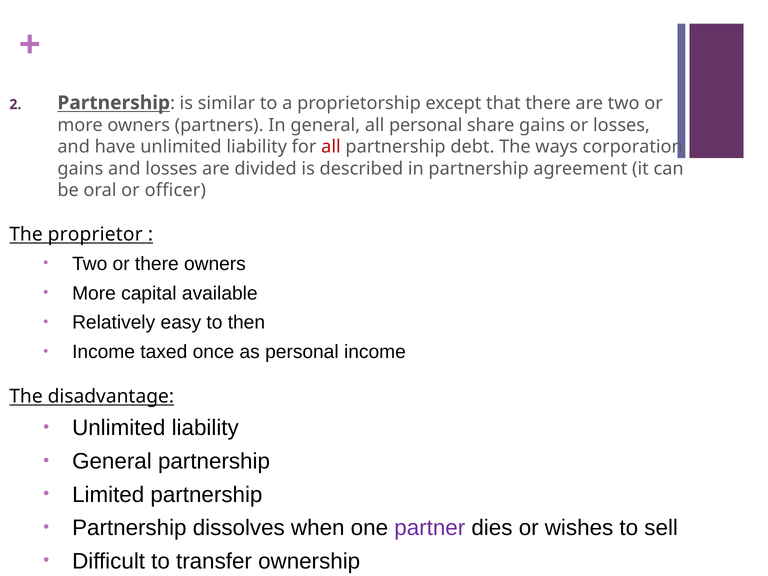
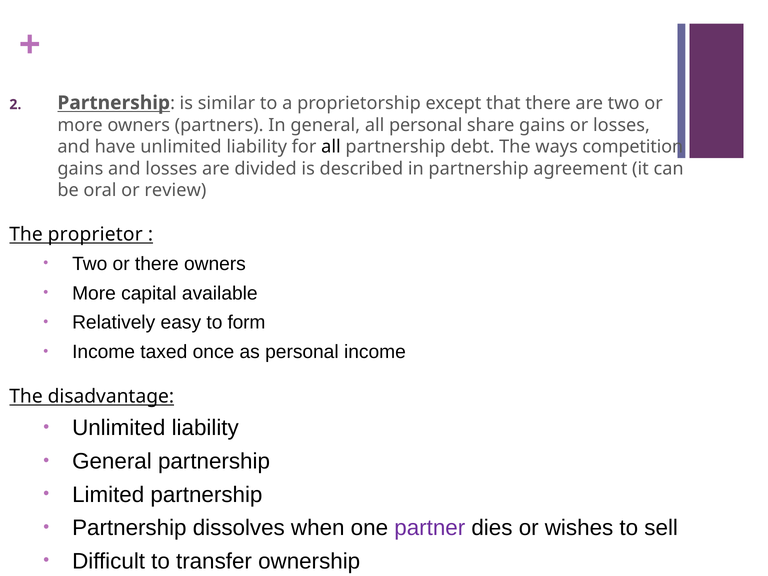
all at (331, 147) colour: red -> black
corporation: corporation -> competition
officer: officer -> review
then: then -> form
